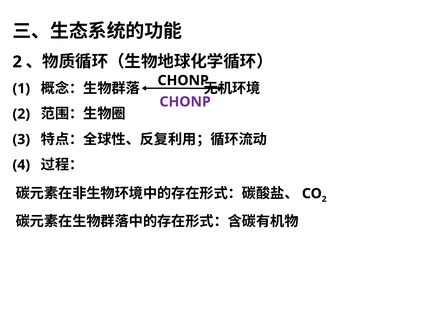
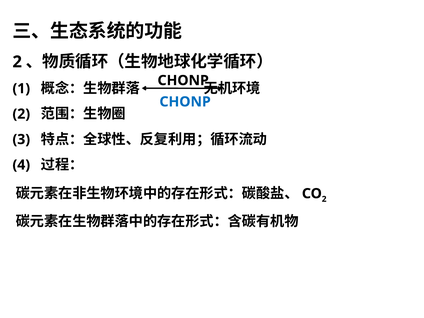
CHONP at (185, 102) colour: purple -> blue
